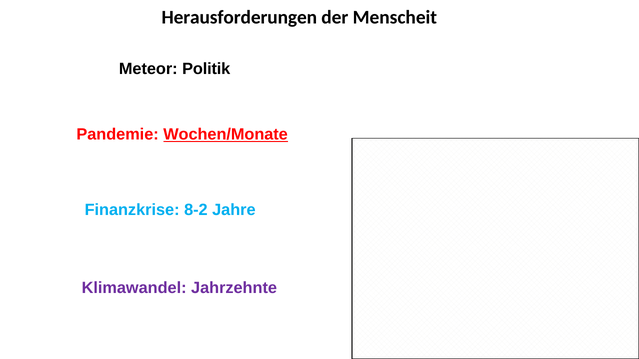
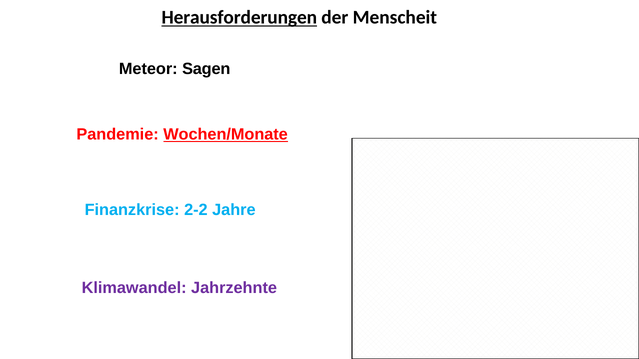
Herausforderungen underline: none -> present
Politik: Politik -> Sagen
8-2: 8-2 -> 2-2
